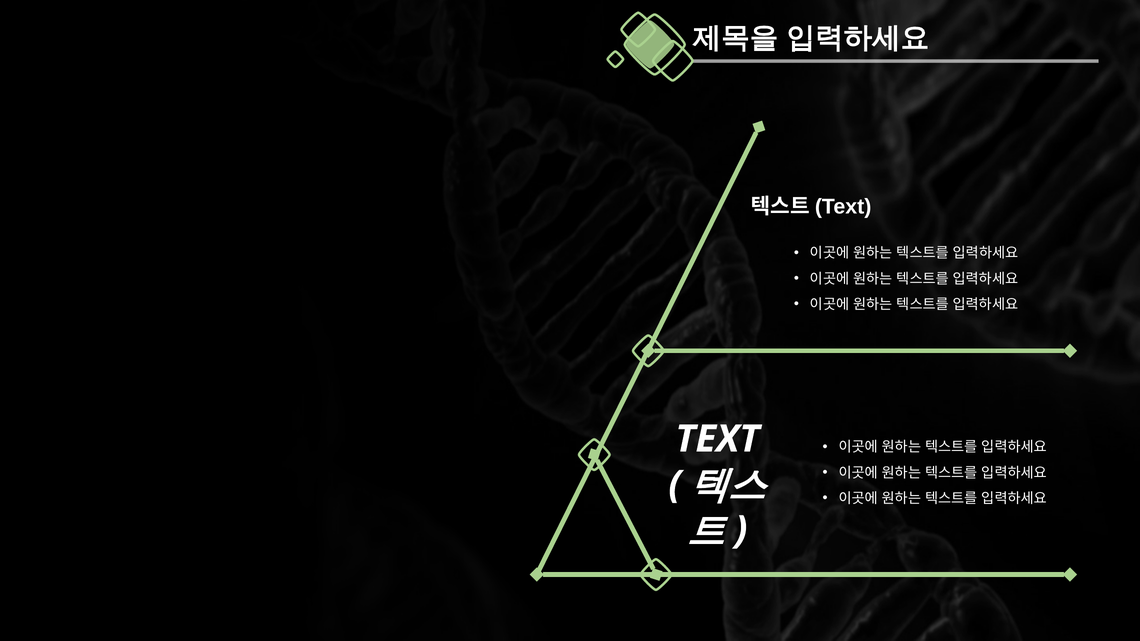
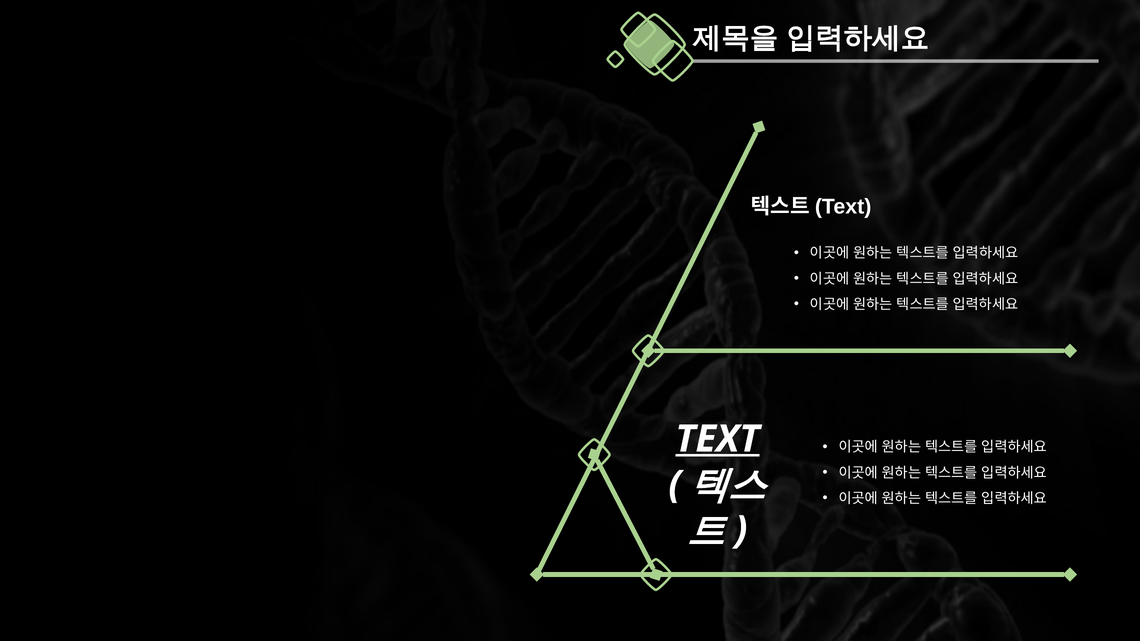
TEXT underline: none -> present
